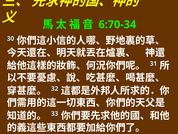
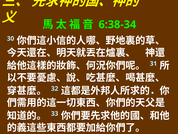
6:70-34: 6:70-34 -> 6:38-34
